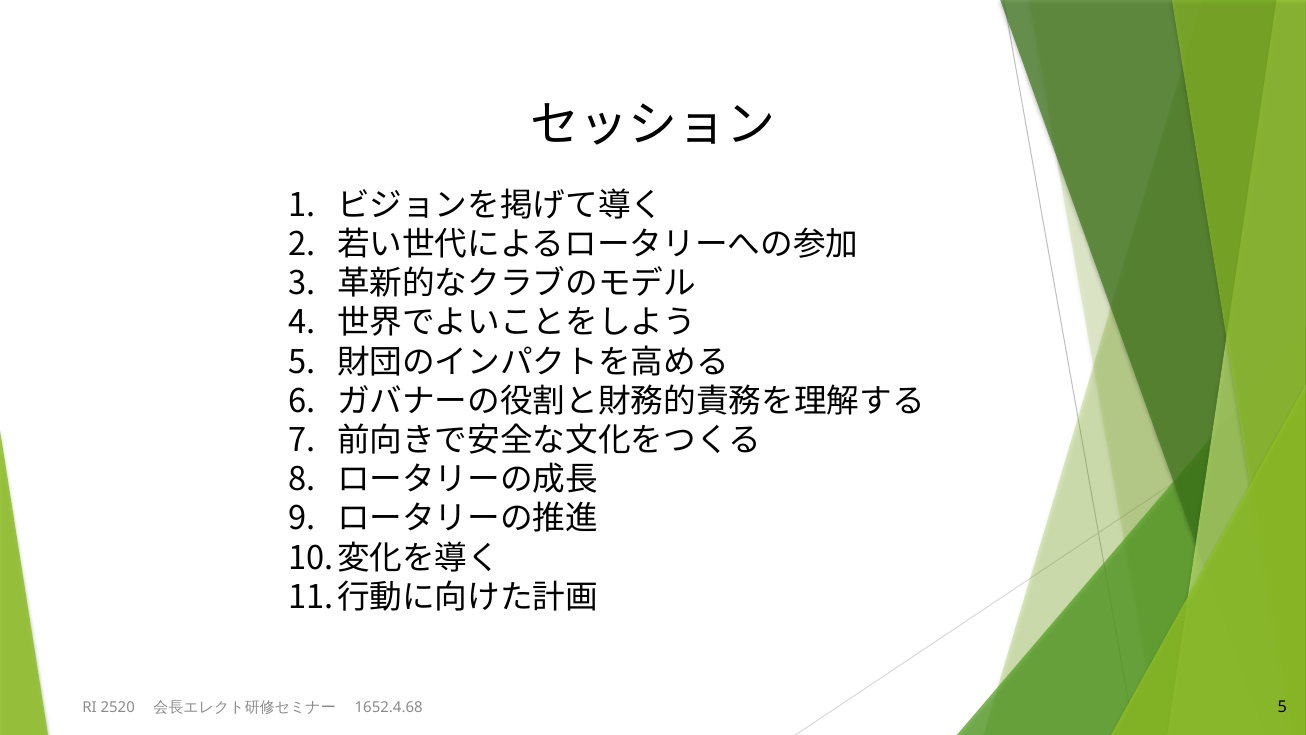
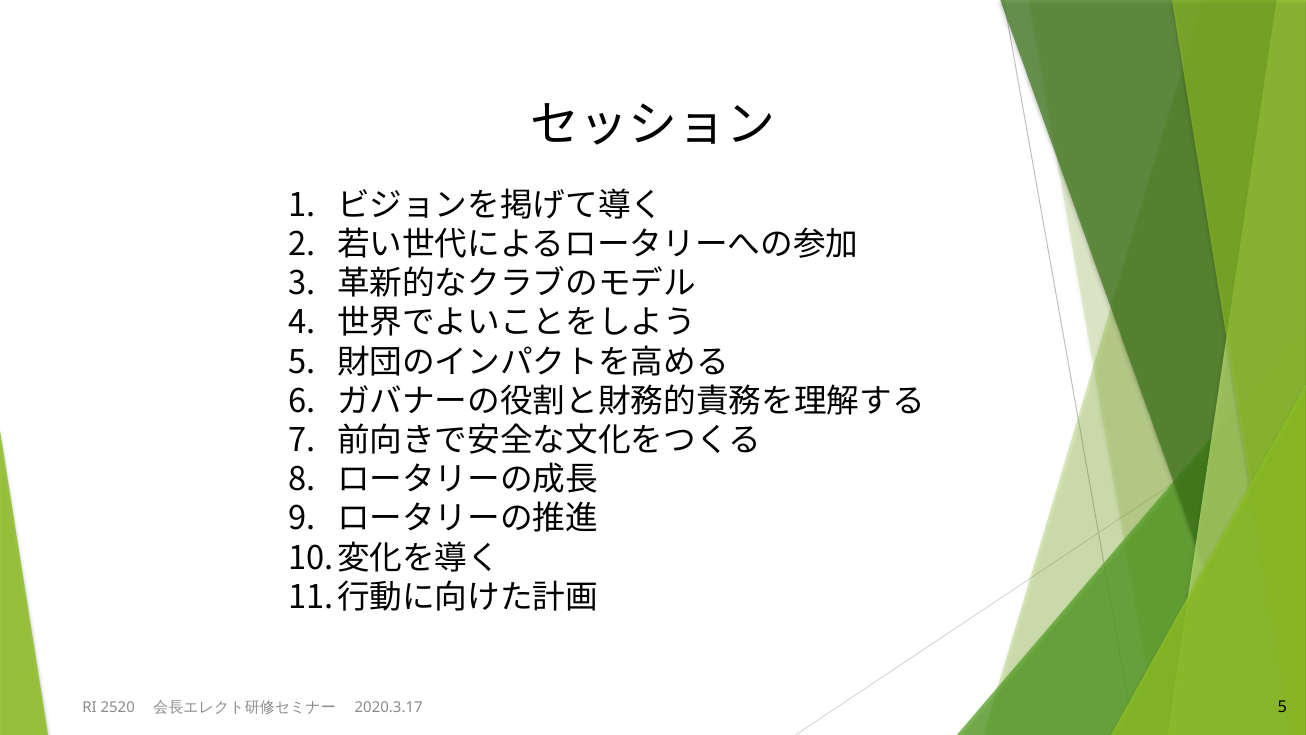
1652.4.68: 1652.4.68 -> 2020.3.17
